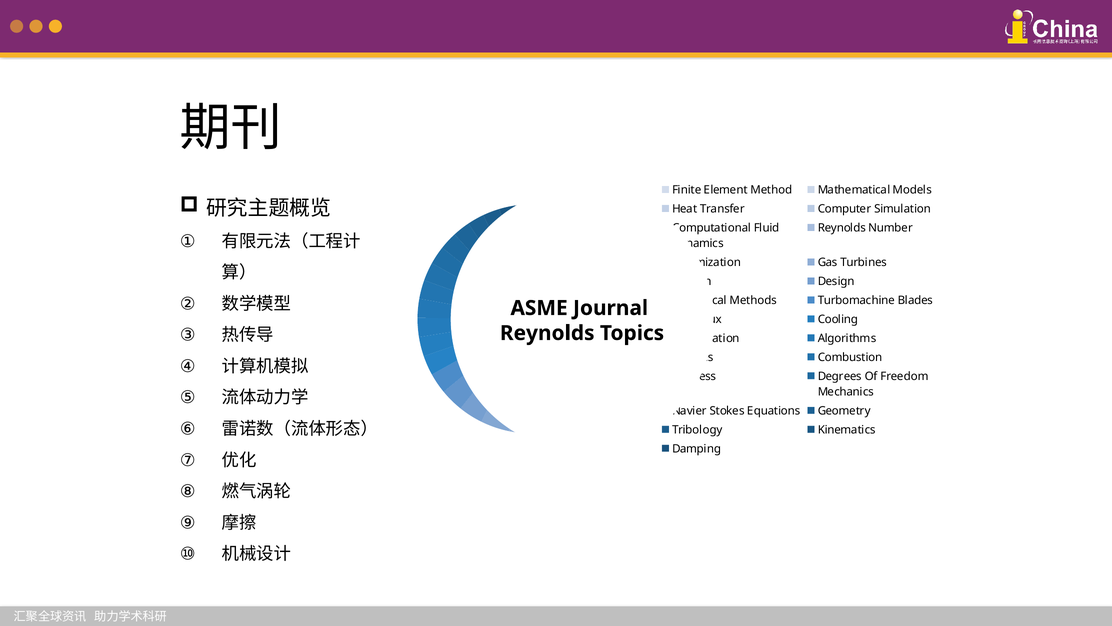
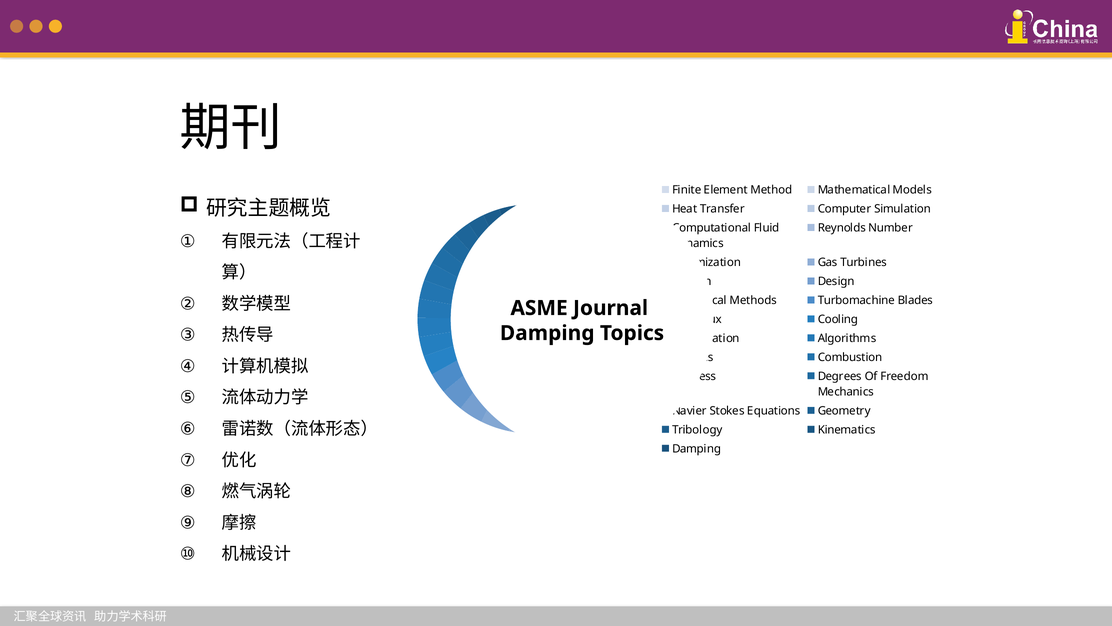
Reynolds at (547, 333): Reynolds -> Damping
